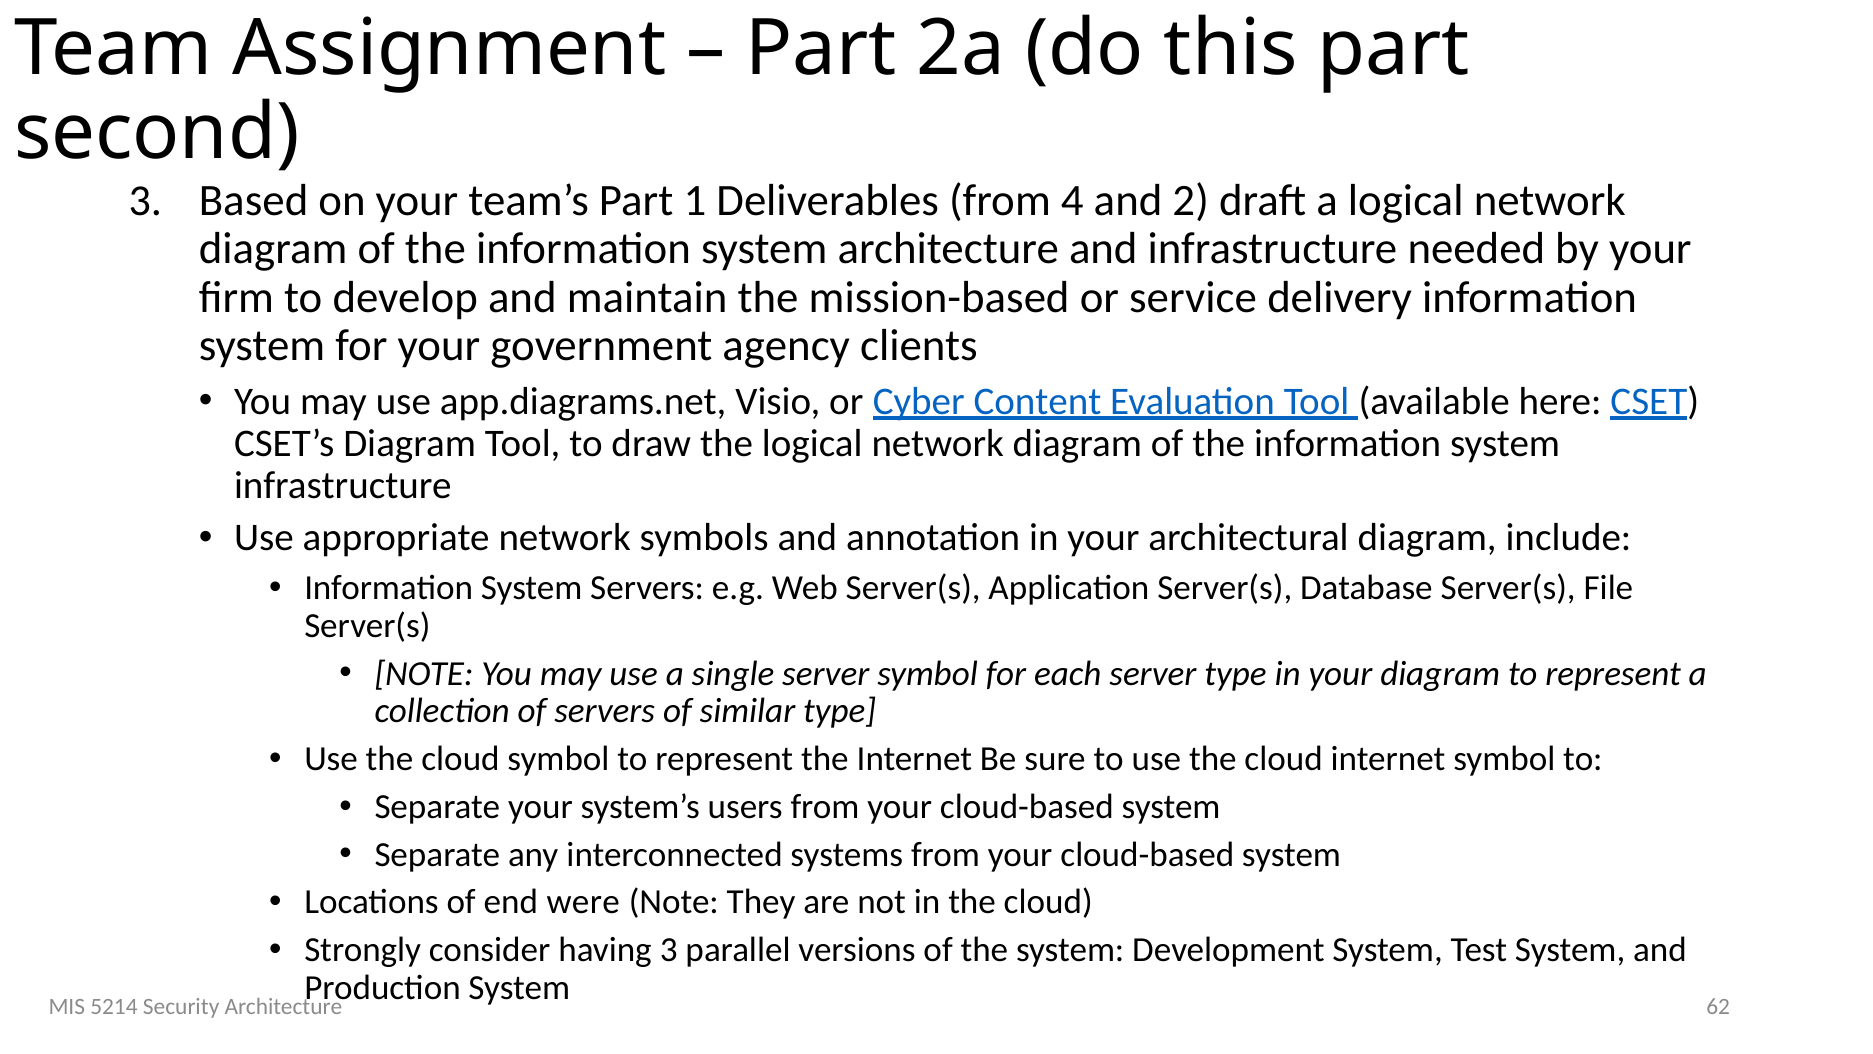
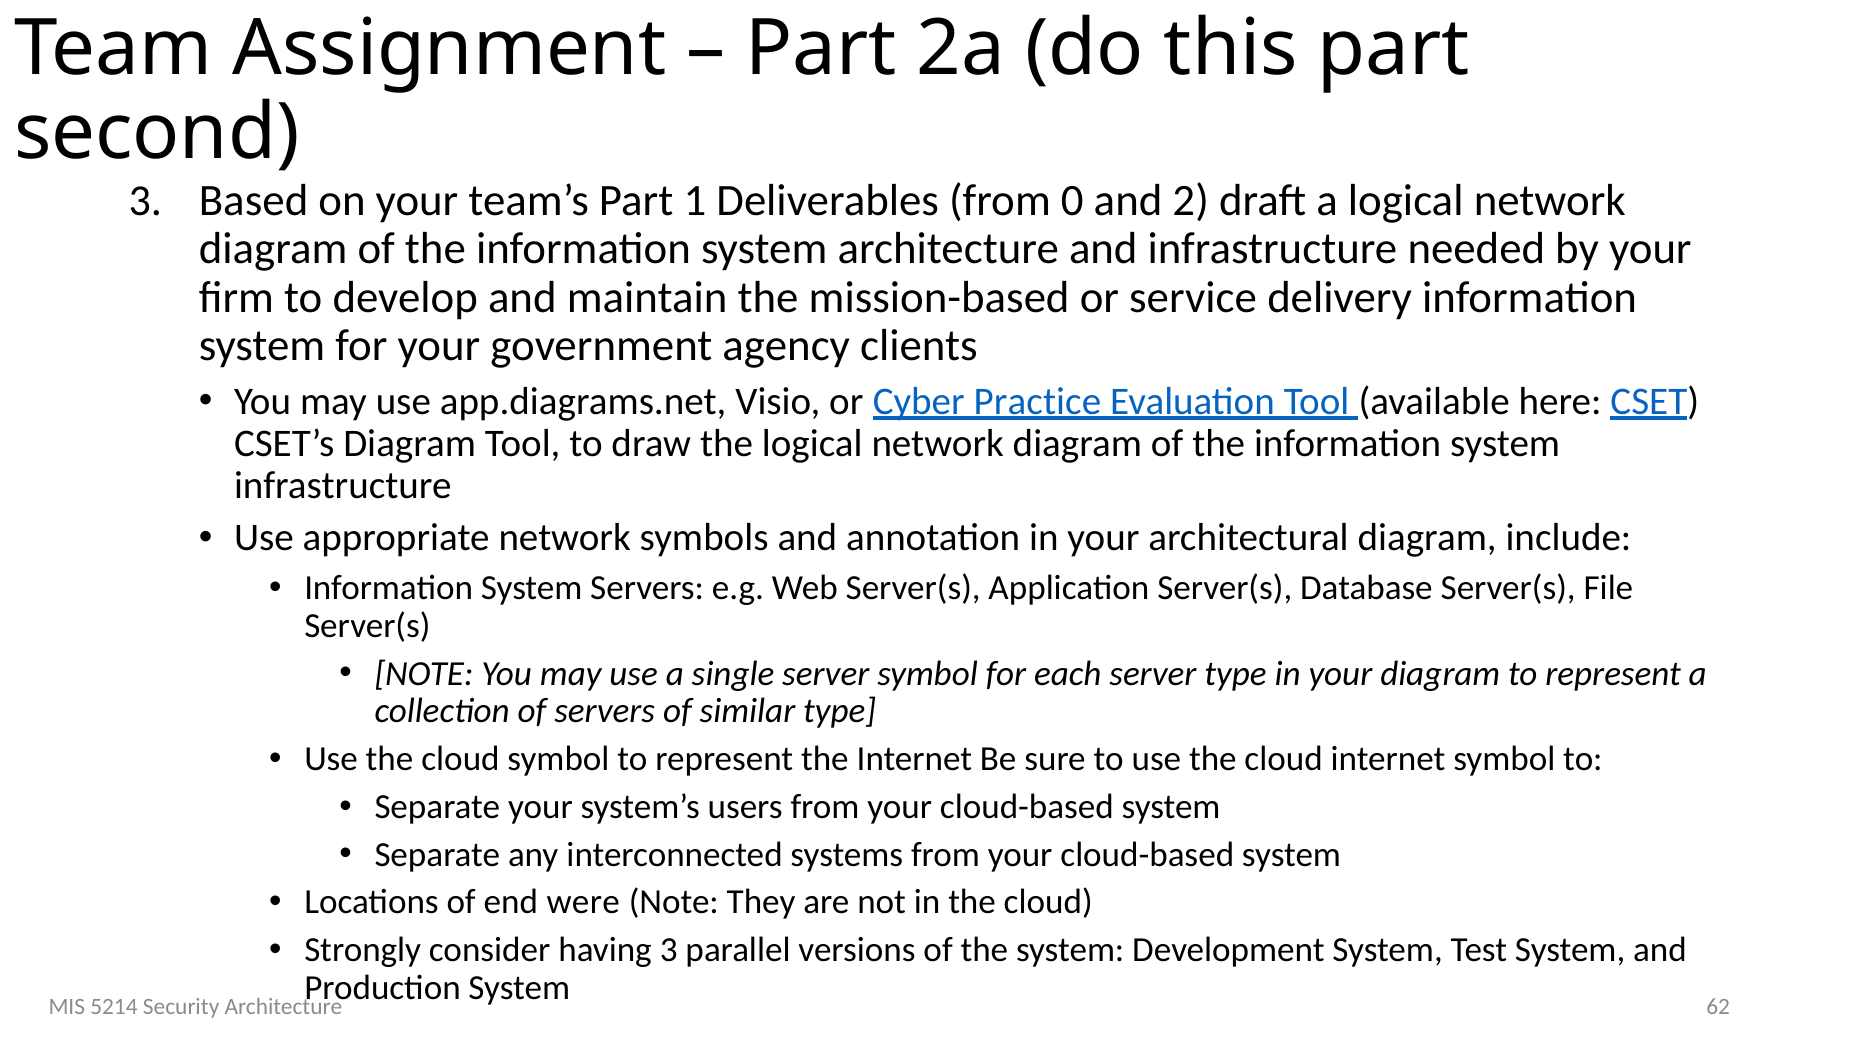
4: 4 -> 0
Content: Content -> Practice
